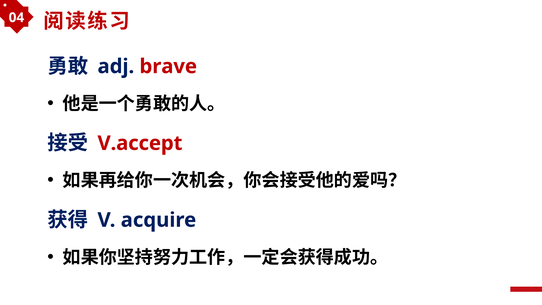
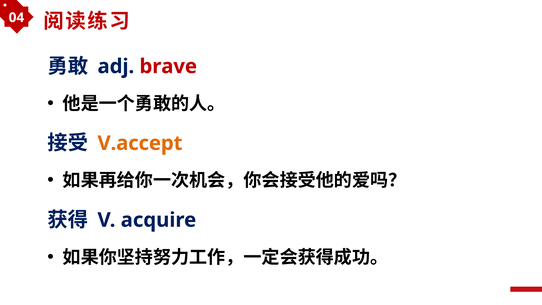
V.accept colour: red -> orange
